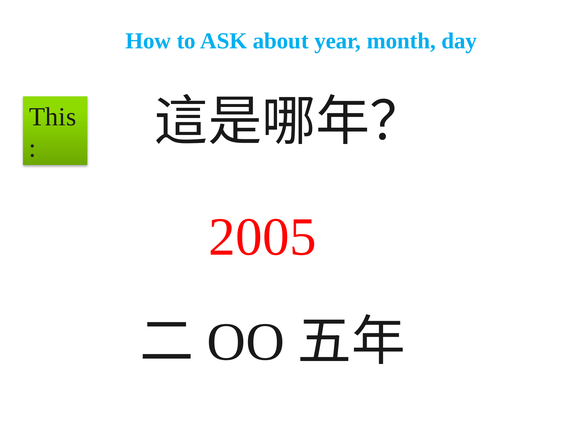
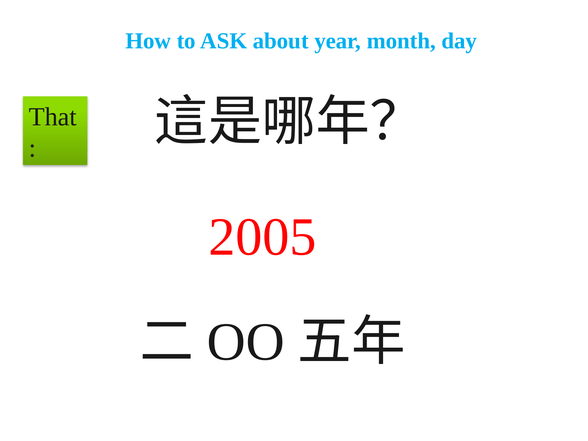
This: This -> That
